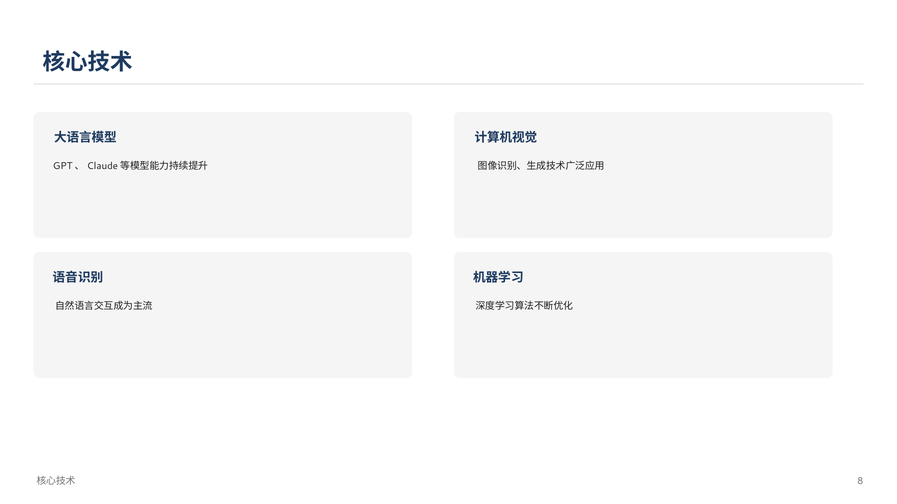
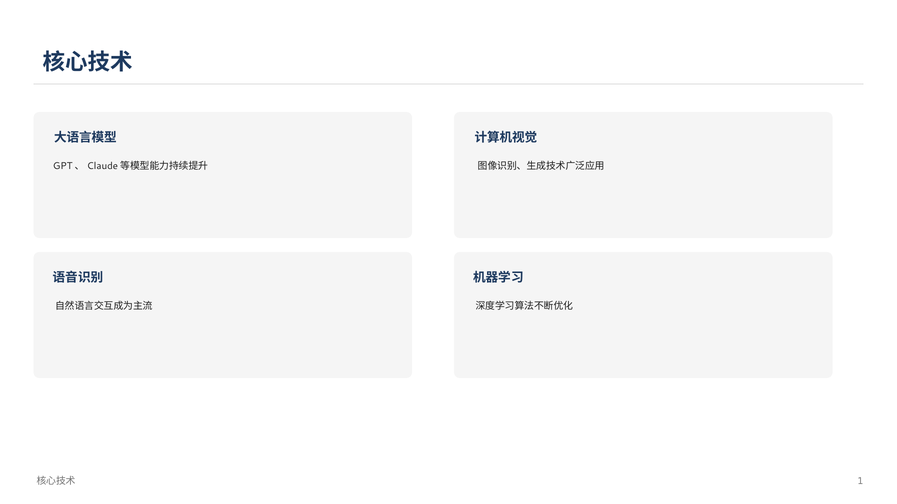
8: 8 -> 1
